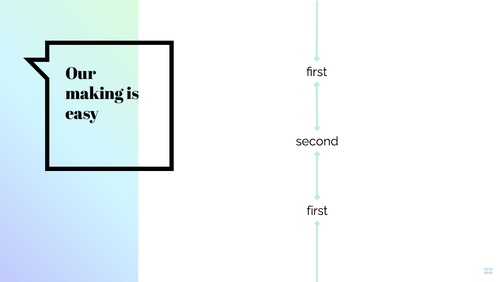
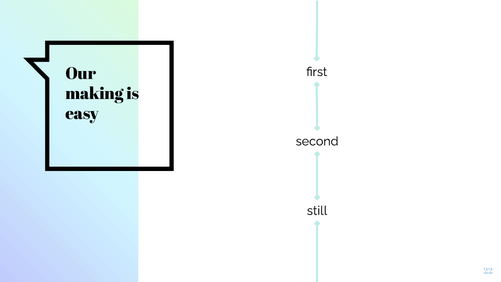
first at (317, 211): first -> still
